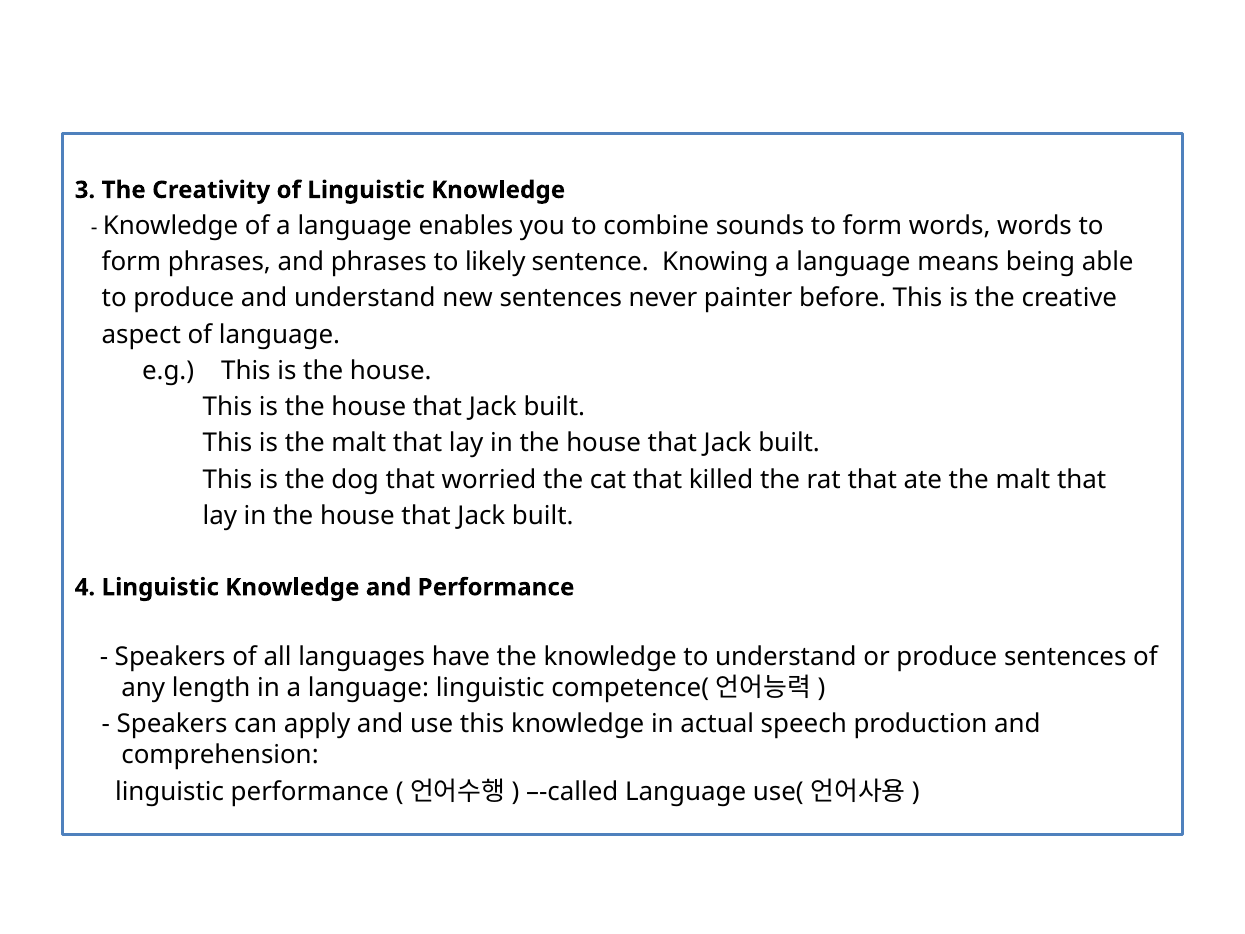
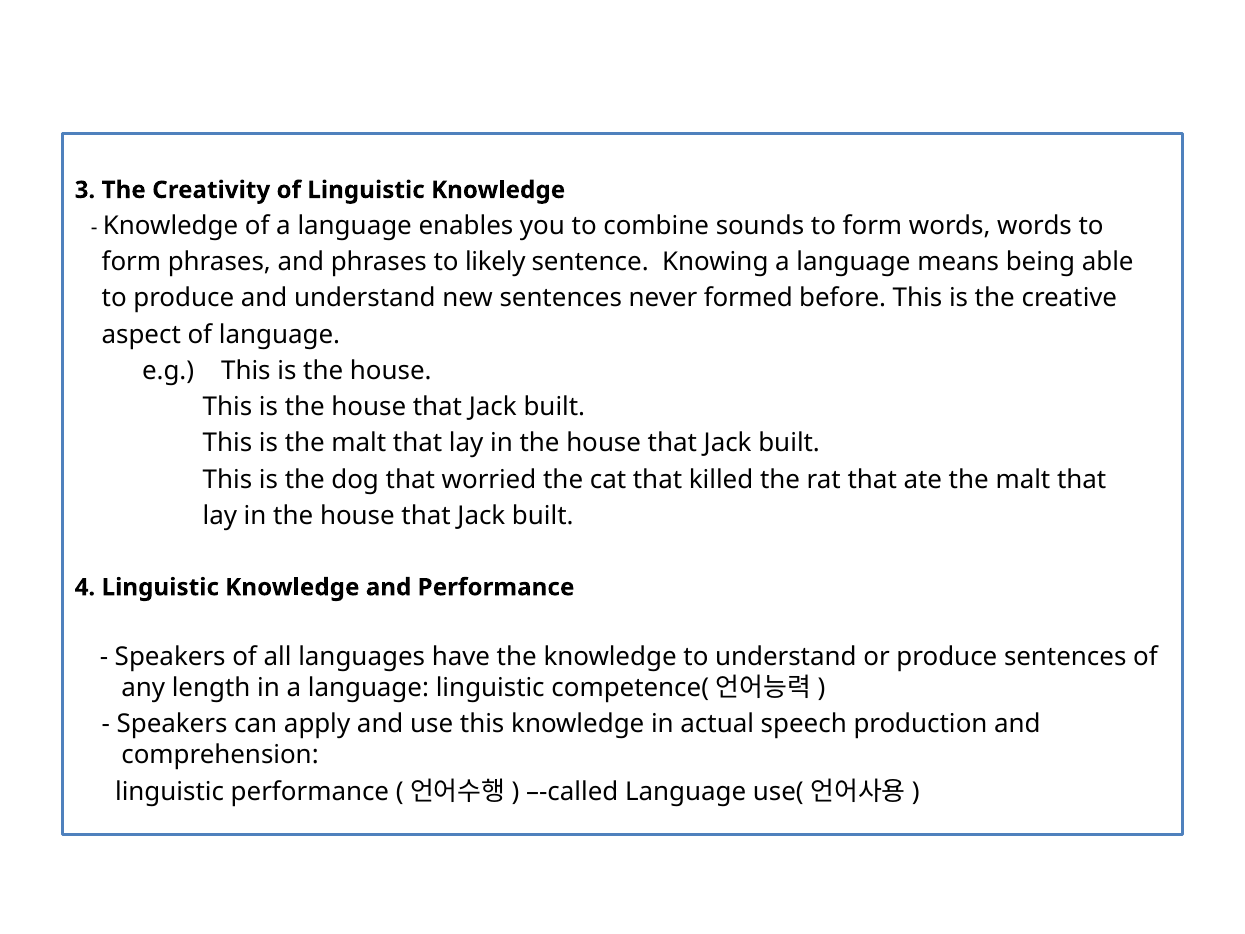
painter: painter -> formed
